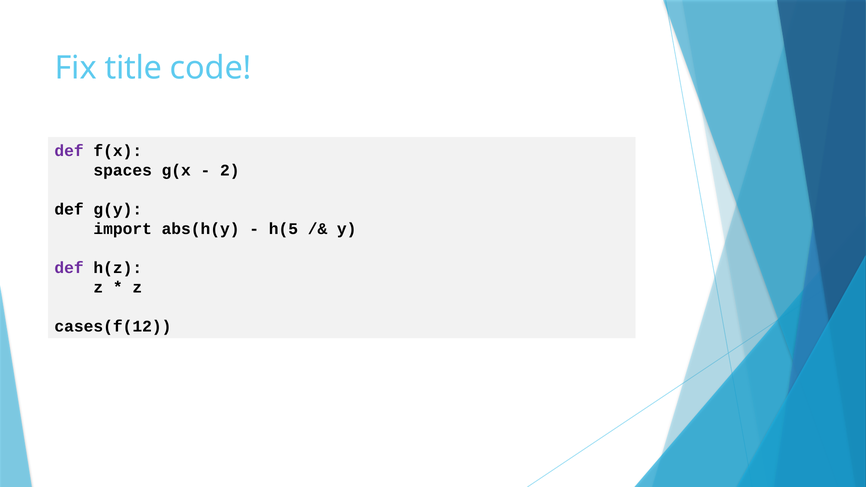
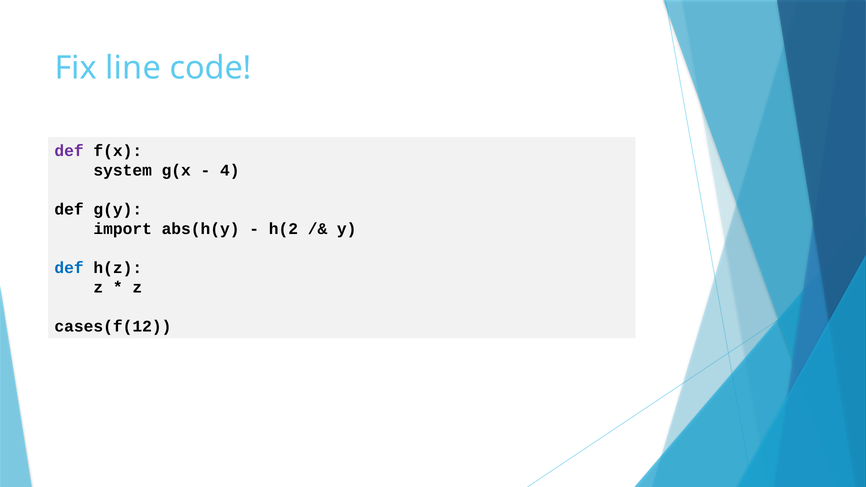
title: title -> line
spaces: spaces -> system
2: 2 -> 4
h(5: h(5 -> h(2
def at (69, 268) colour: purple -> blue
